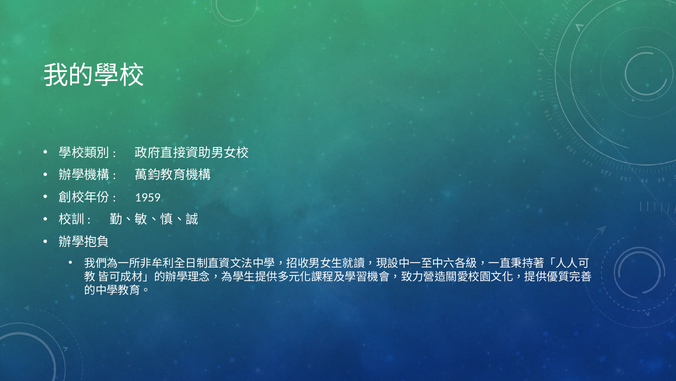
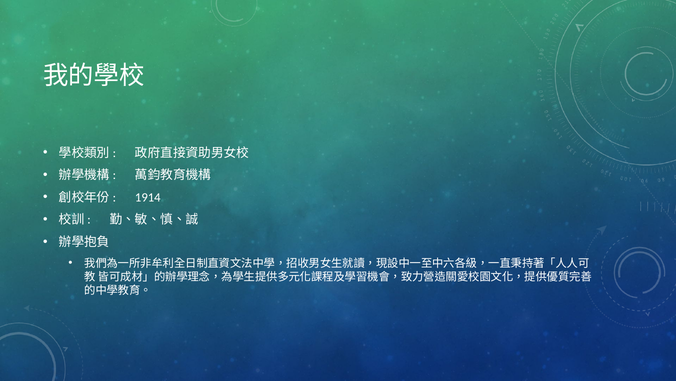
1959: 1959 -> 1914
